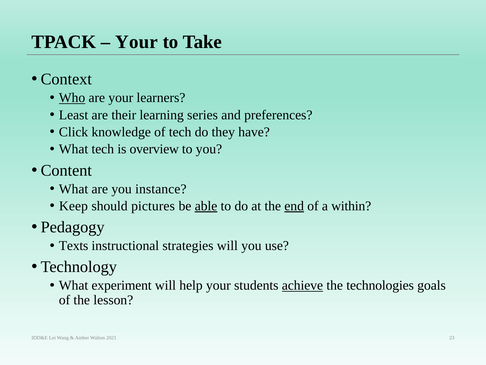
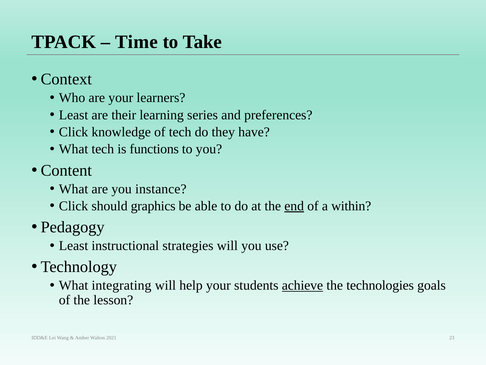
Your at (136, 42): Your -> Time
Who underline: present -> none
overview: overview -> functions
Keep at (73, 206): Keep -> Click
pictures: pictures -> graphics
able underline: present -> none
Texts at (74, 245): Texts -> Least
experiment: experiment -> integrating
